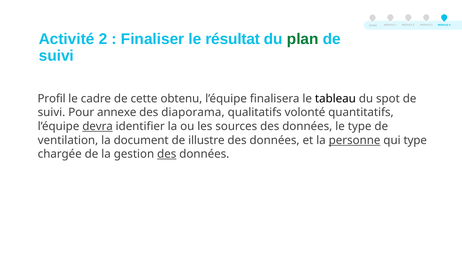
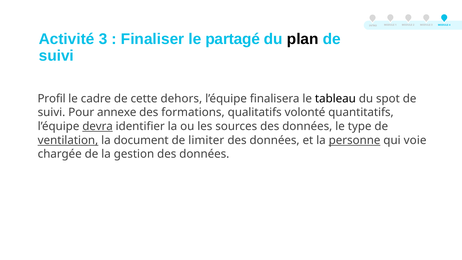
Activité 2: 2 -> 3
résultat: résultat -> partagé
plan colour: green -> black
obtenu: obtenu -> dehors
diaporama: diaporama -> formations
ventilation underline: none -> present
illustre: illustre -> limiter
qui type: type -> voie
des at (167, 154) underline: present -> none
